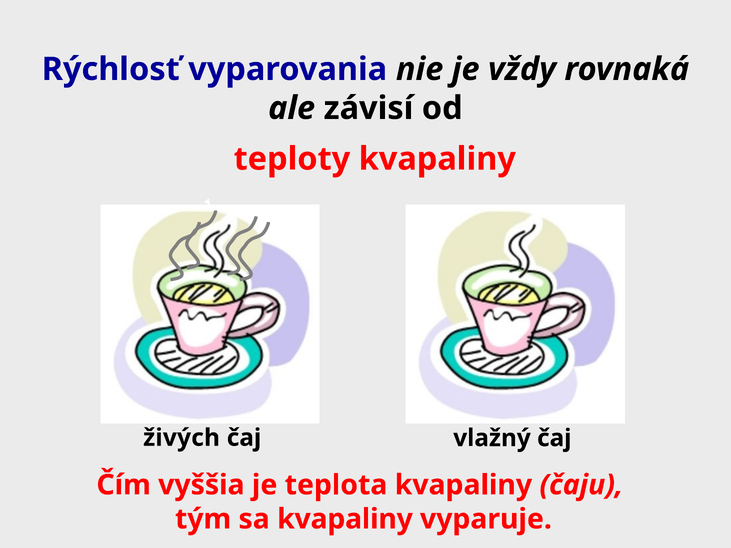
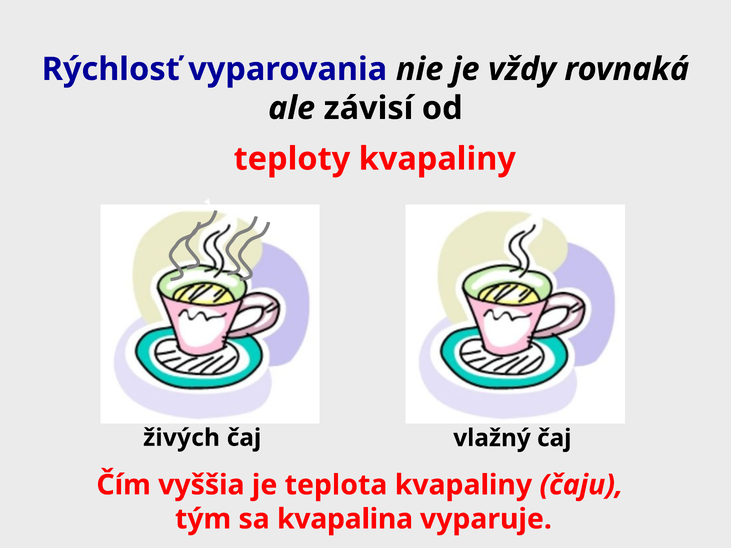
sa kvapaliny: kvapaliny -> kvapalina
